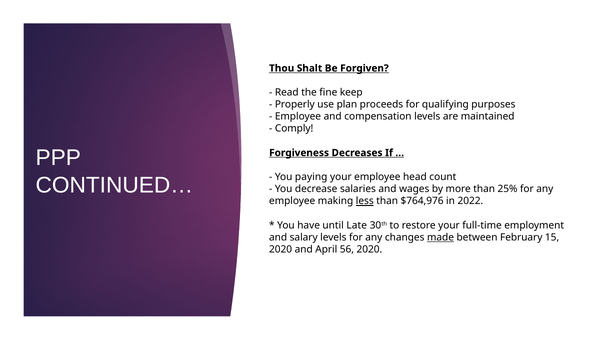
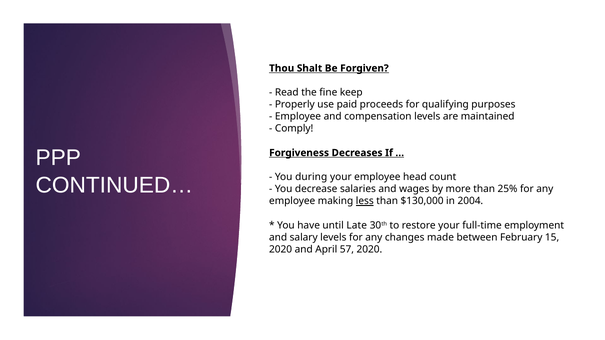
plan: plan -> paid
paying: paying -> during
$764,976: $764,976 -> $130,000
2022: 2022 -> 2004
made underline: present -> none
56: 56 -> 57
